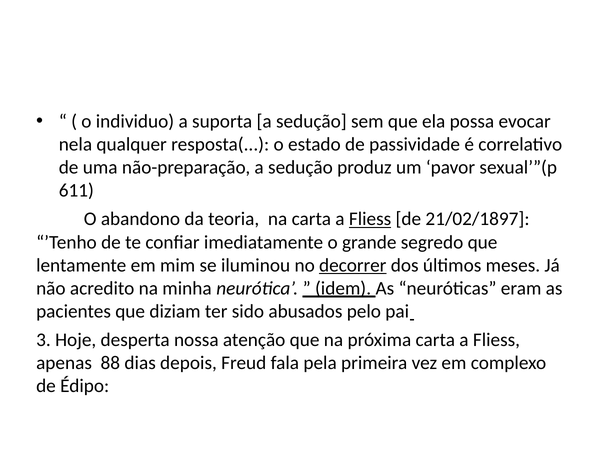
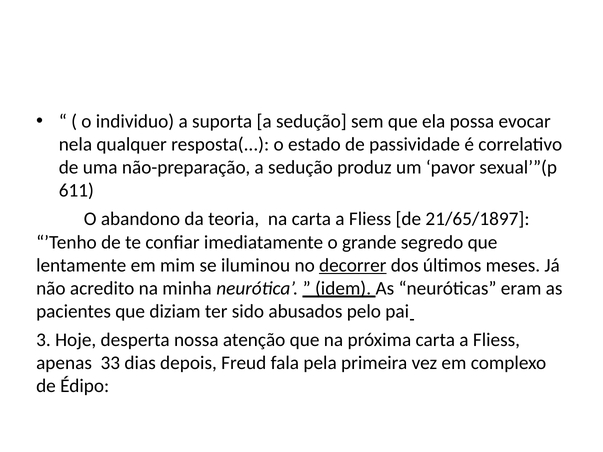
Fliess at (370, 219) underline: present -> none
21/02/1897: 21/02/1897 -> 21/65/1897
88: 88 -> 33
